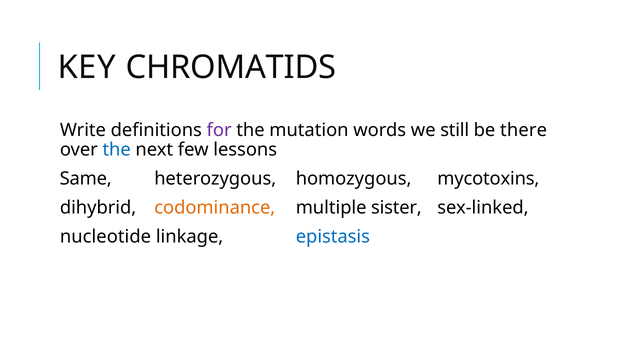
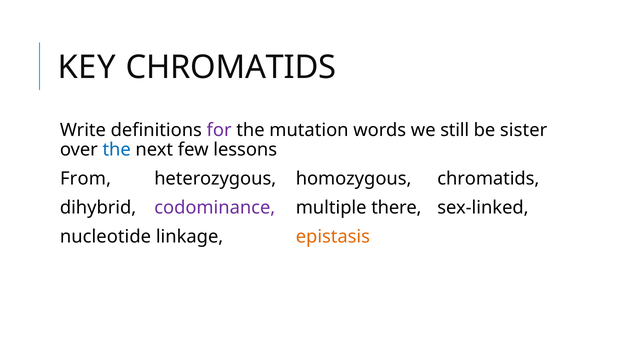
there: there -> sister
Same: Same -> From
homozygous mycotoxins: mycotoxins -> chromatids
codominance colour: orange -> purple
sister: sister -> there
epistasis colour: blue -> orange
